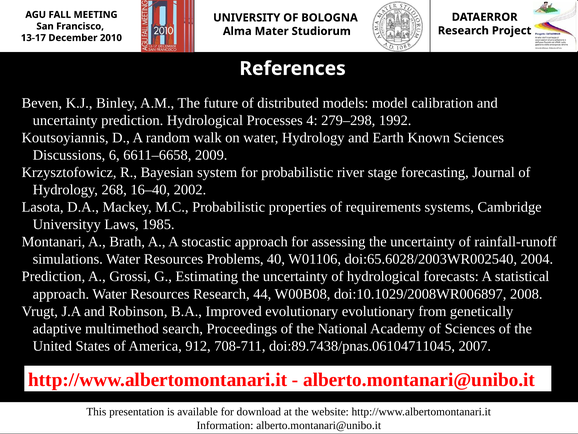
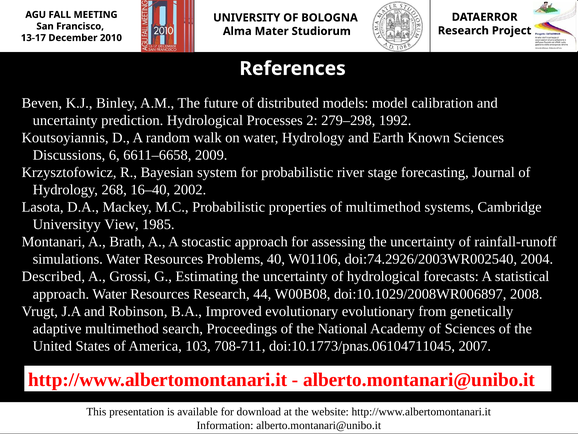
4: 4 -> 2
of requirements: requirements -> multimethod
Laws: Laws -> View
doi:65.6028/2003WR002540: doi:65.6028/2003WR002540 -> doi:74.2926/2003WR002540
Prediction at (53, 276): Prediction -> Described
912: 912 -> 103
doi:89.7438/pnas.06104711045: doi:89.7438/pnas.06104711045 -> doi:10.1773/pnas.06104711045
